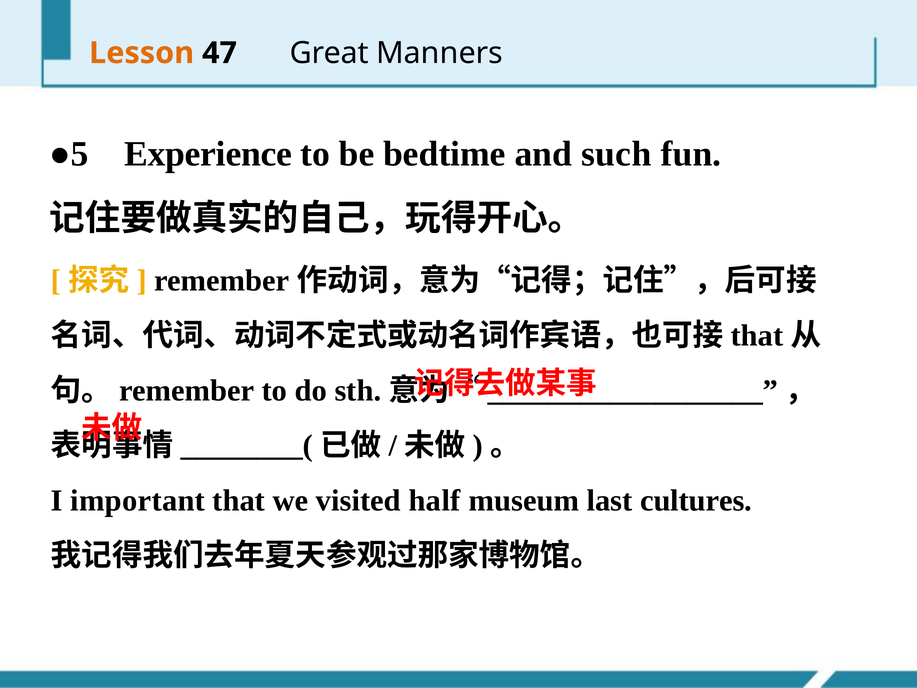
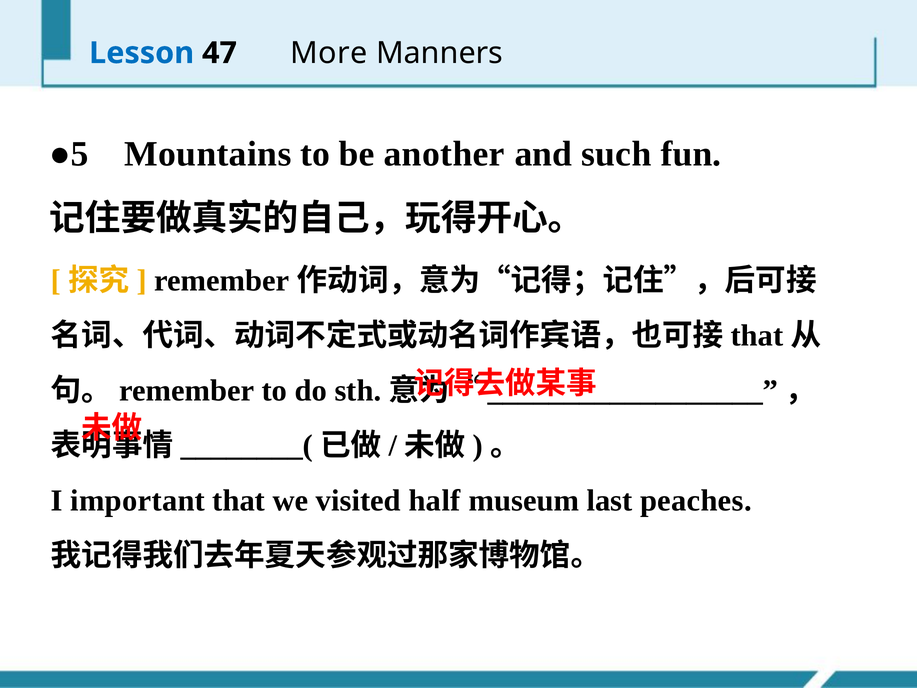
Lesson colour: orange -> blue
Great: Great -> More
Experience: Experience -> Mountains
bedtime: bedtime -> another
cultures: cultures -> peaches
